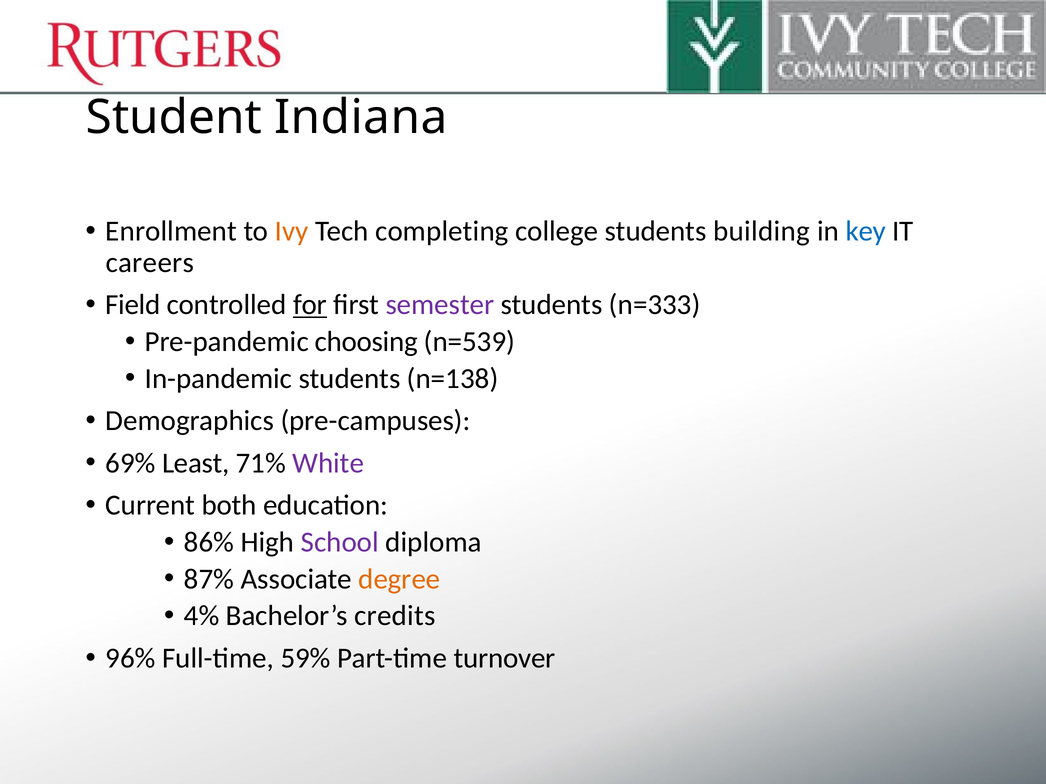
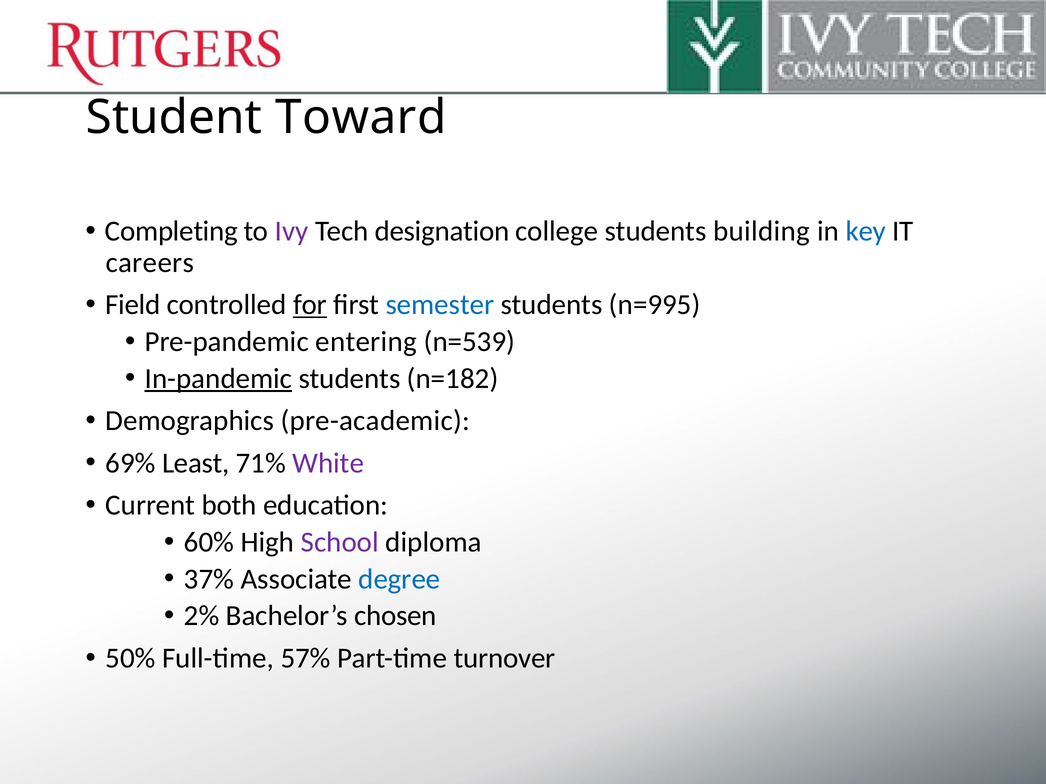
Indiana: Indiana -> Toward
Enrollment: Enrollment -> Completing
Ivy colour: orange -> purple
completing: completing -> designation
semester colour: purple -> blue
n=333: n=333 -> n=995
choosing: choosing -> entering
In-pandemic underline: none -> present
n=138: n=138 -> n=182
pre-campuses: pre-campuses -> pre-academic
86%: 86% -> 60%
87%: 87% -> 37%
degree colour: orange -> blue
4%: 4% -> 2%
credits: credits -> chosen
96%: 96% -> 50%
59%: 59% -> 57%
